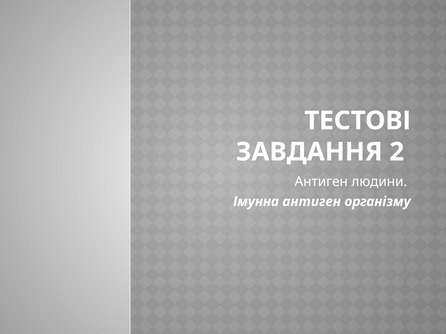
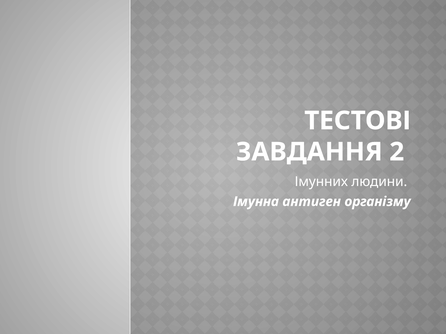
Антиген at (321, 182): Антиген -> Імунних
